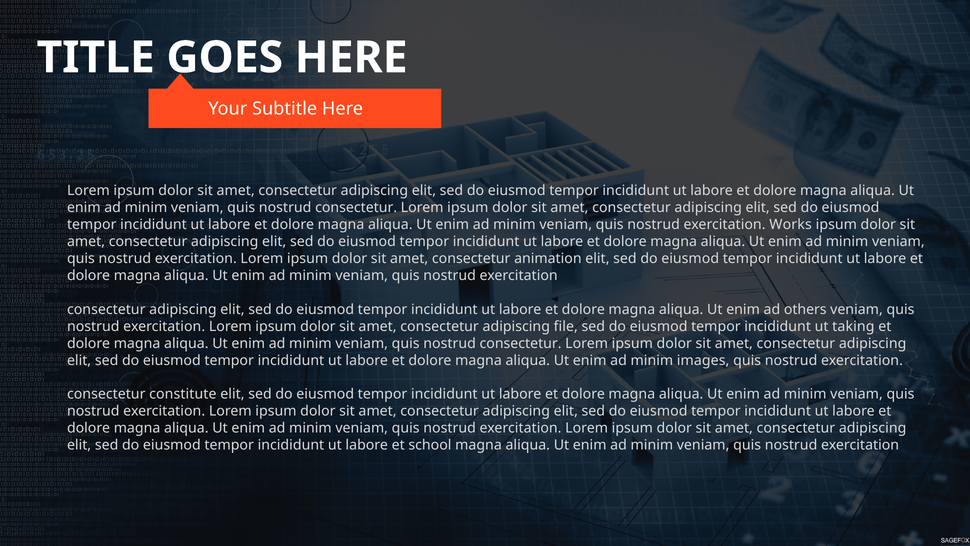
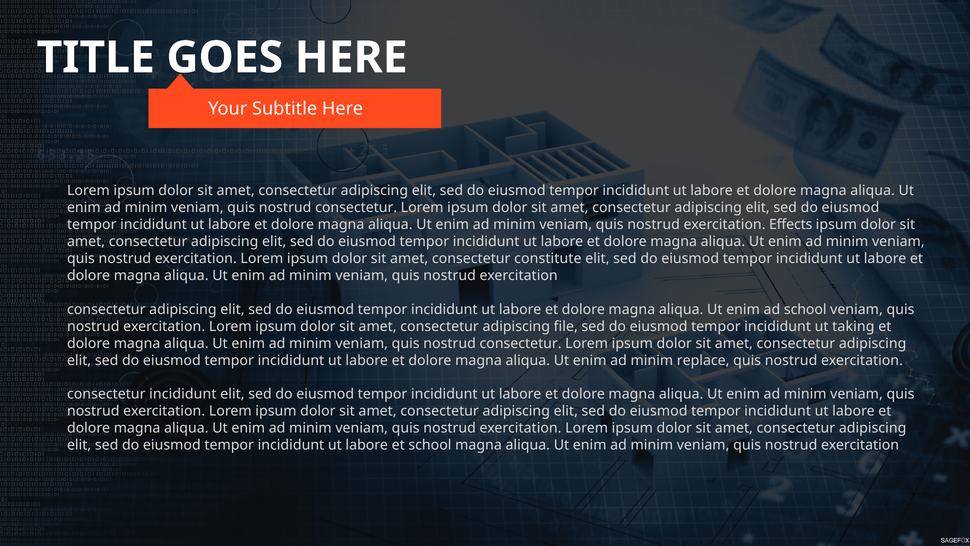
Works: Works -> Effects
animation: animation -> constitute
ad others: others -> school
images: images -> replace
consectetur constitute: constitute -> incididunt
